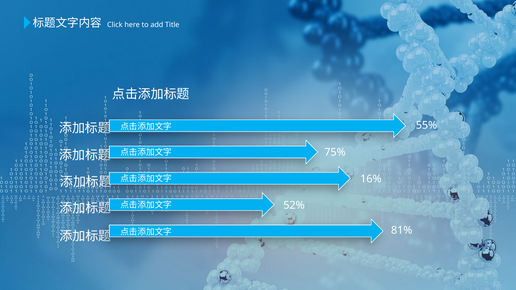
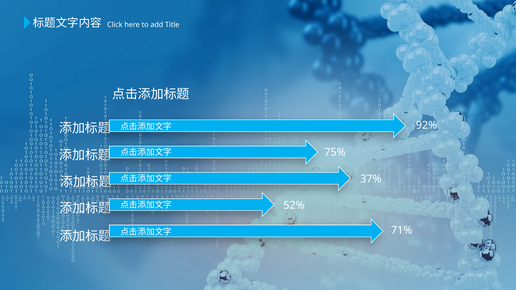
55%: 55% -> 92%
16%: 16% -> 37%
81%: 81% -> 71%
